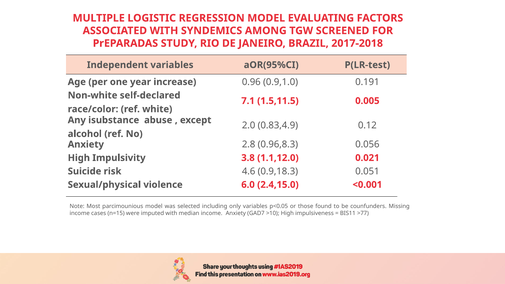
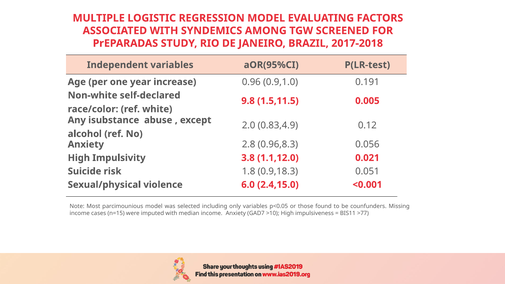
7.1: 7.1 -> 9.8
4.6: 4.6 -> 1.8
